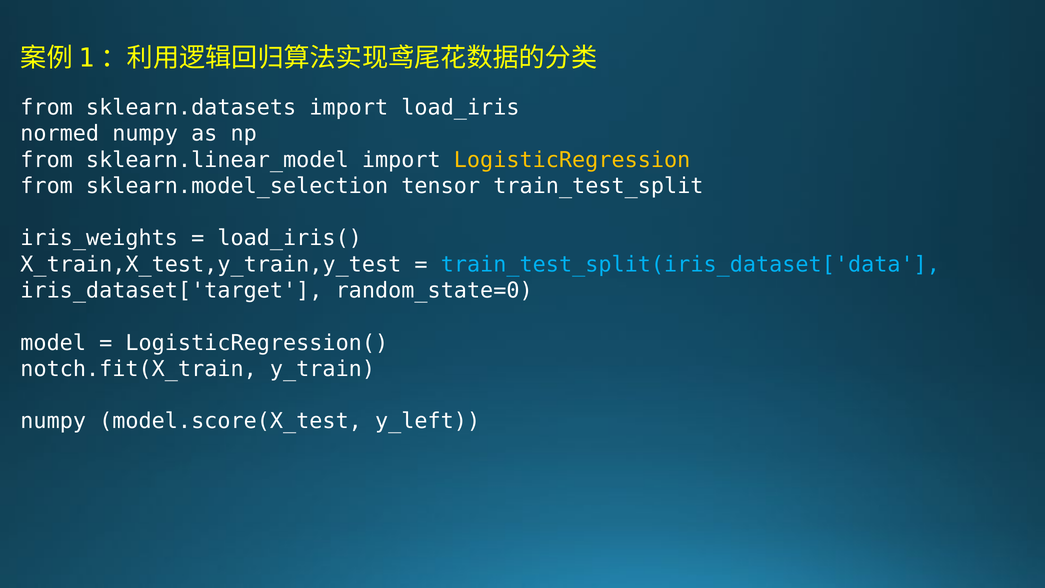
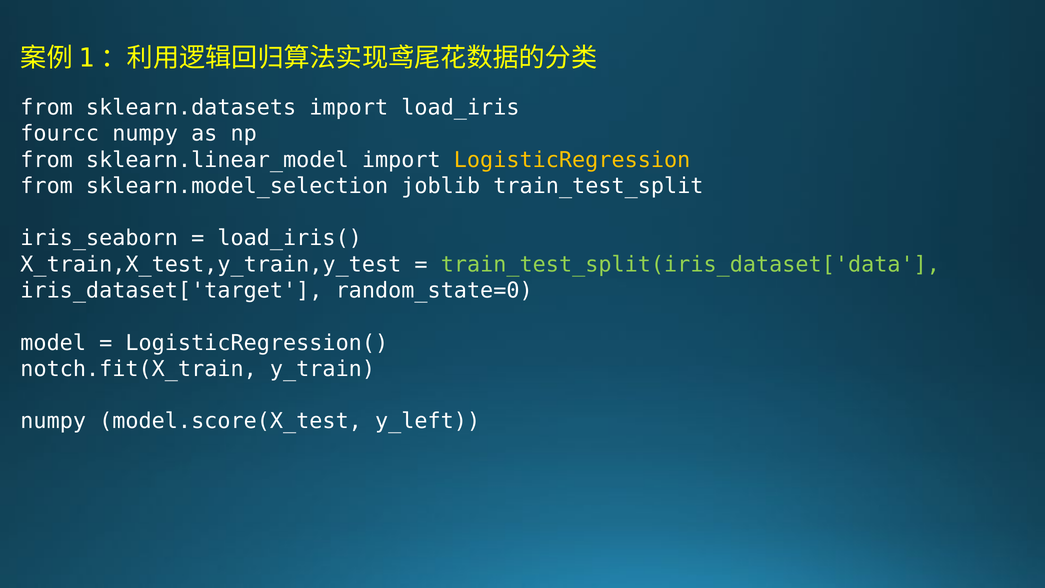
normed: normed -> fourcc
tensor: tensor -> joblib
iris_weights: iris_weights -> iris_seaborn
train_test_split(iris_dataset['data colour: light blue -> light green
